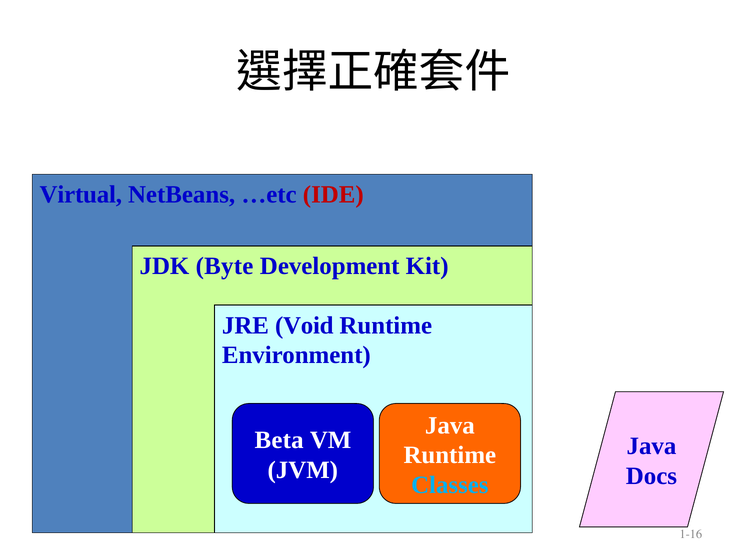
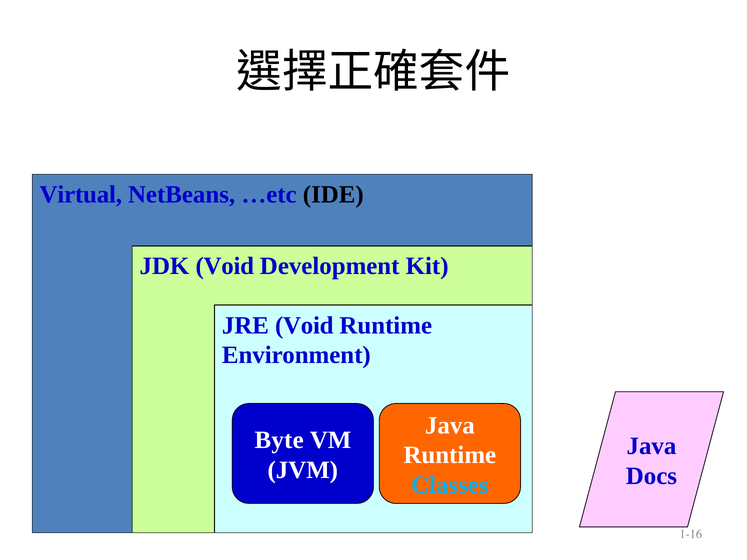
IDE colour: red -> black
JDK Byte: Byte -> Void
Beta: Beta -> Byte
